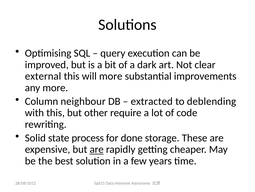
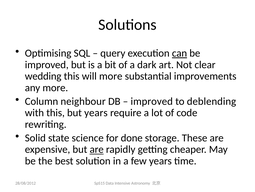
can underline: none -> present
external: external -> wedding
extracted at (152, 101): extracted -> improved
but other: other -> years
process: process -> science
